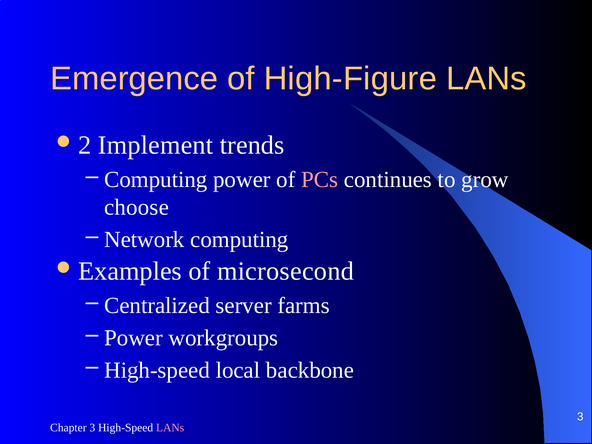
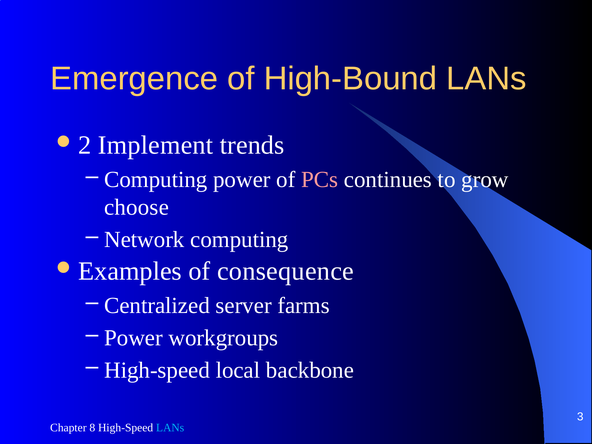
High-Figure: High-Figure -> High-Bound
microsecond: microsecond -> consequence
Chapter 3: 3 -> 8
LANs at (170, 428) colour: pink -> light blue
